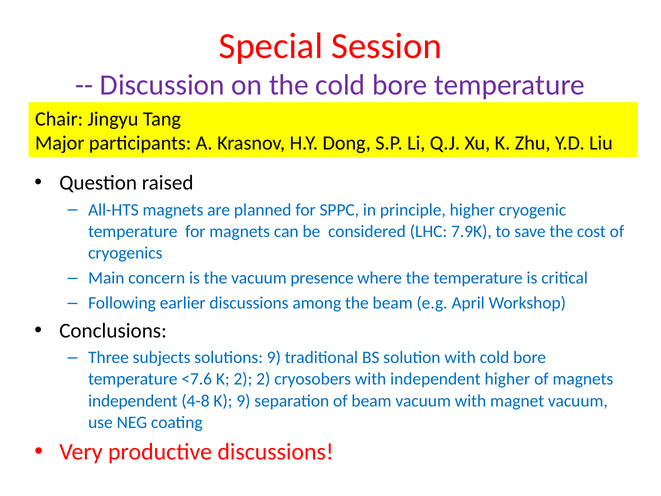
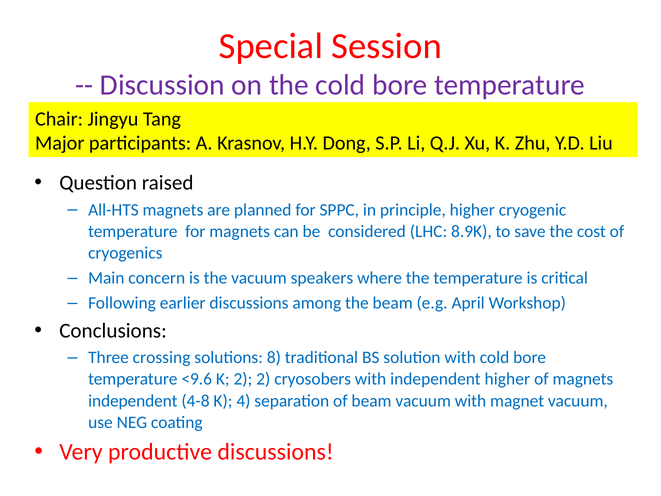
7.9K: 7.9K -> 8.9K
presence: presence -> speakers
subjects: subjects -> crossing
solutions 9: 9 -> 8
<7.6: <7.6 -> <9.6
K 9: 9 -> 4
